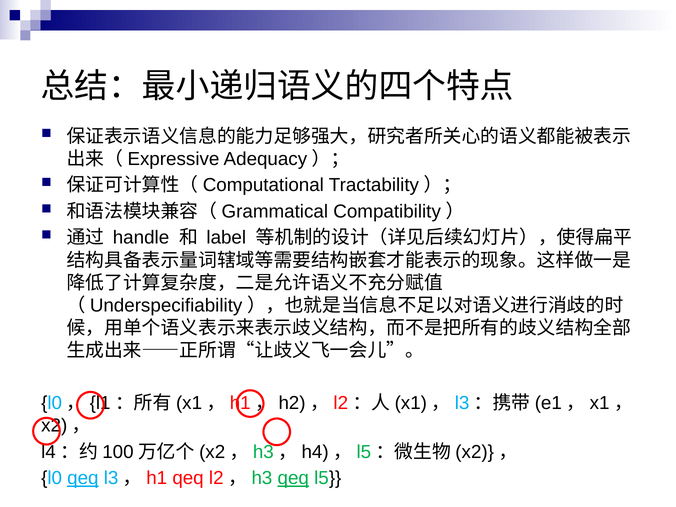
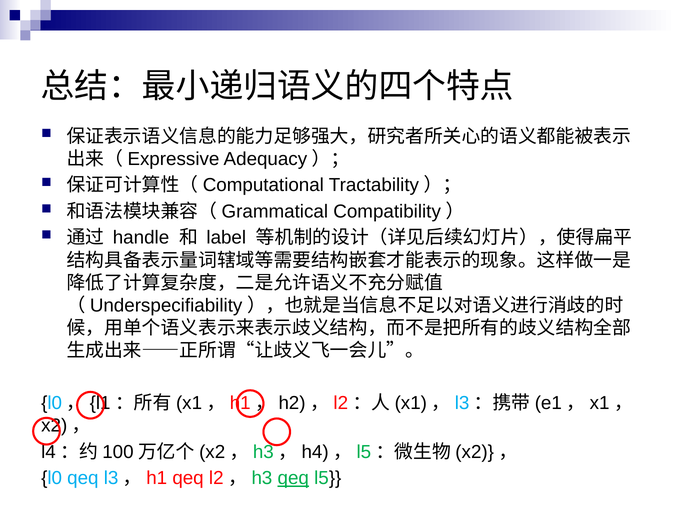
qeq at (83, 478) underline: present -> none
